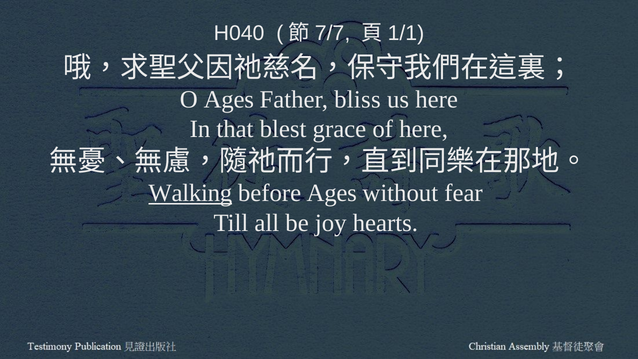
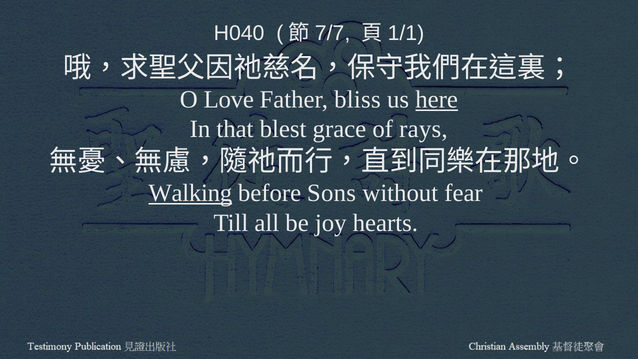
O Ages: Ages -> Love
here at (437, 99) underline: none -> present
of here: here -> rays
before Ages: Ages -> Sons
